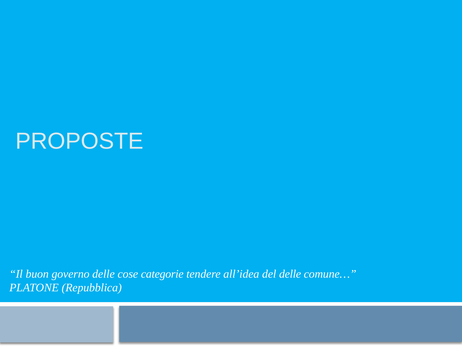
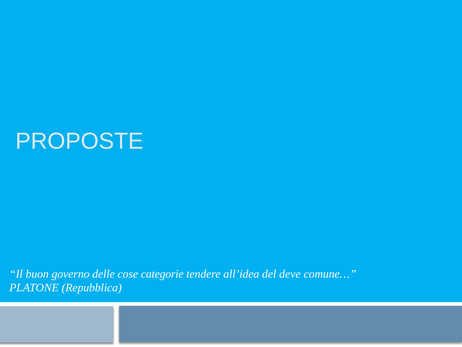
del delle: delle -> deve
